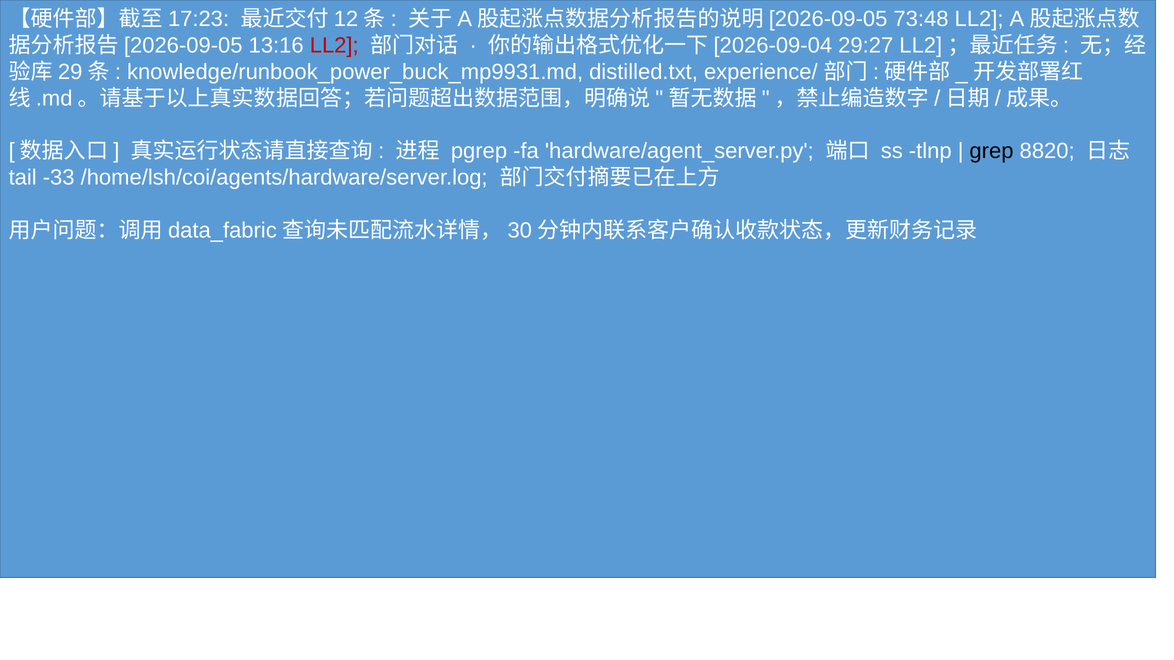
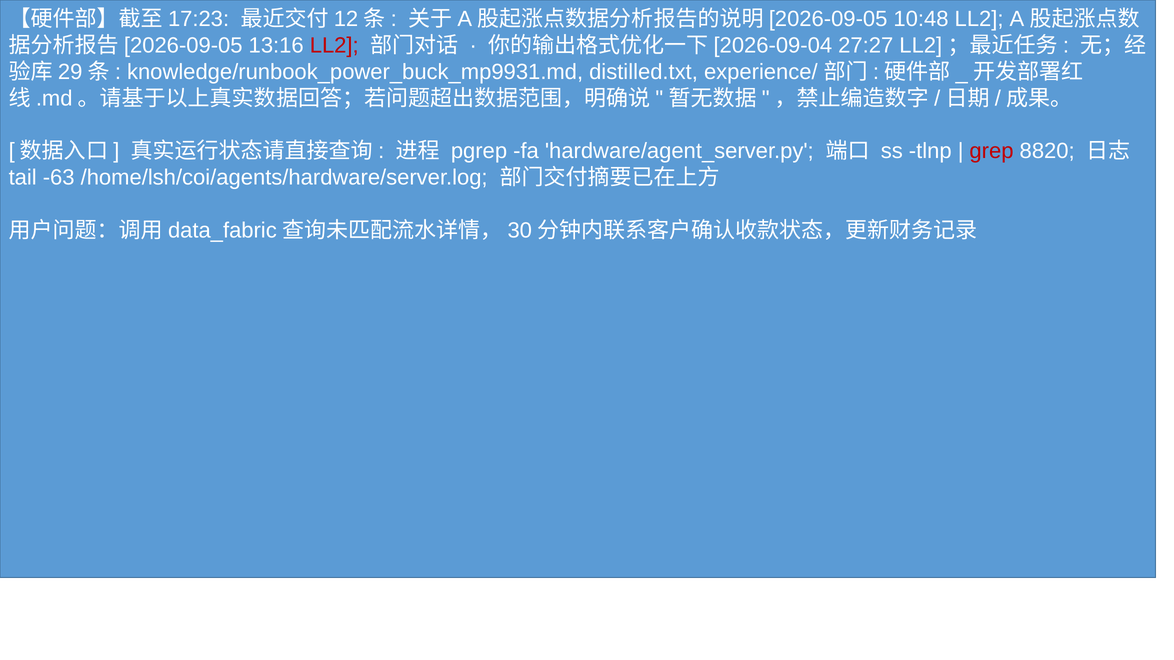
73:48: 73:48 -> 10:48
29:27: 29:27 -> 27:27
grep colour: black -> red
-33: -33 -> -63
